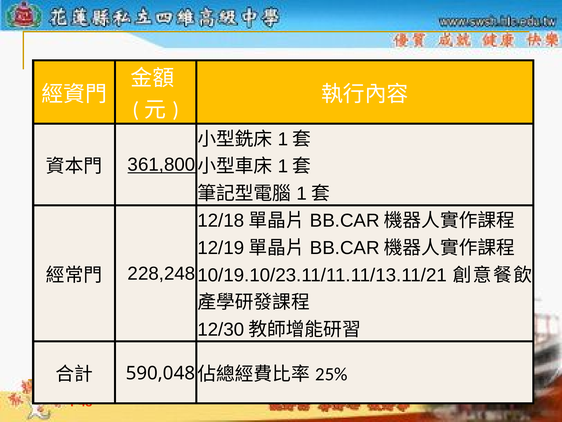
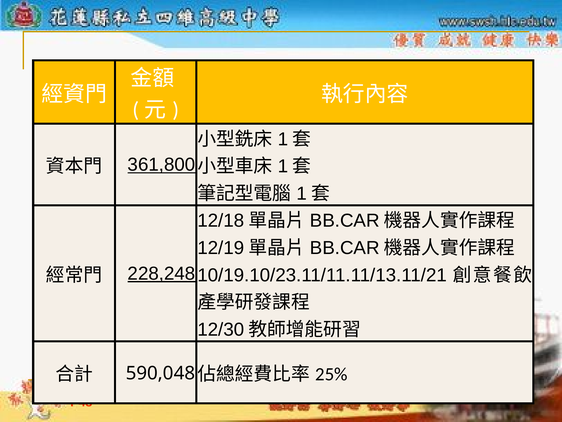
228,248 underline: none -> present
